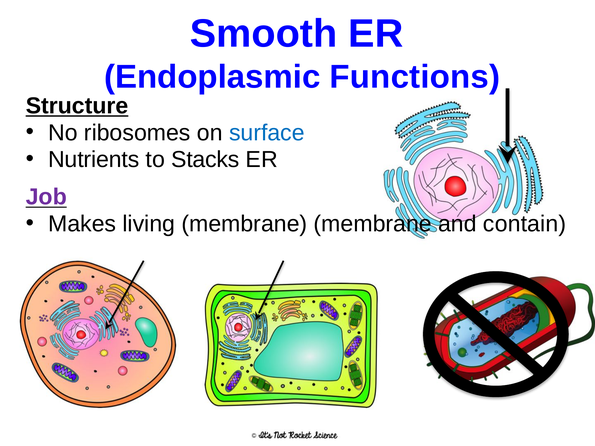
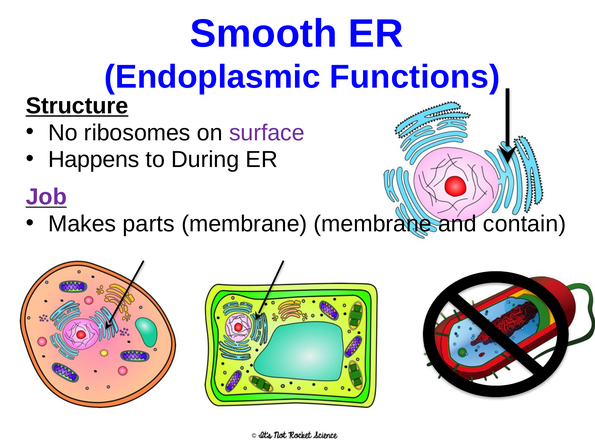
surface colour: blue -> purple
Nutrients: Nutrients -> Happens
Stacks: Stacks -> During
living: living -> parts
